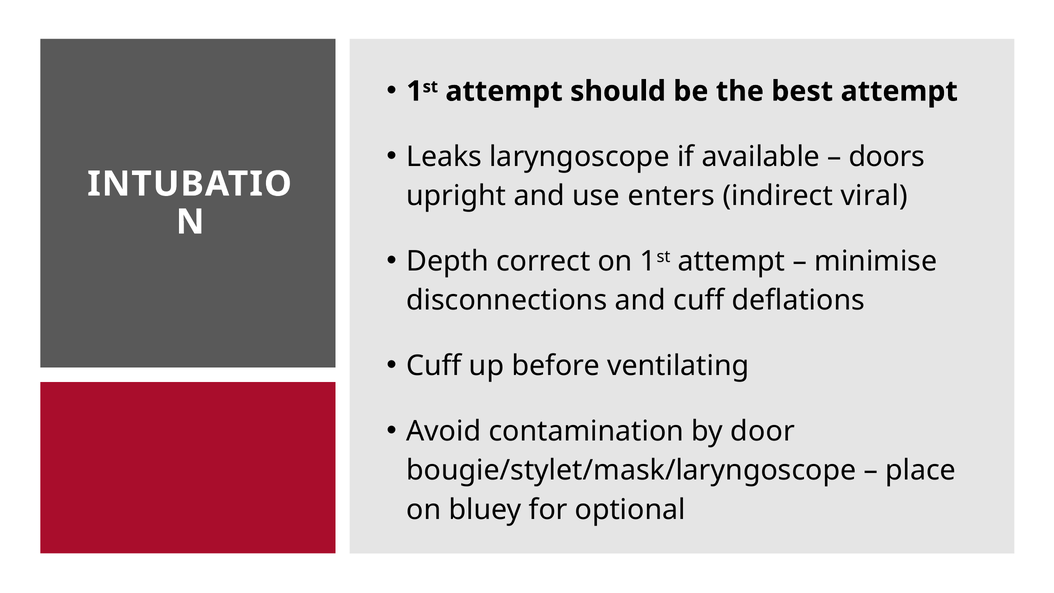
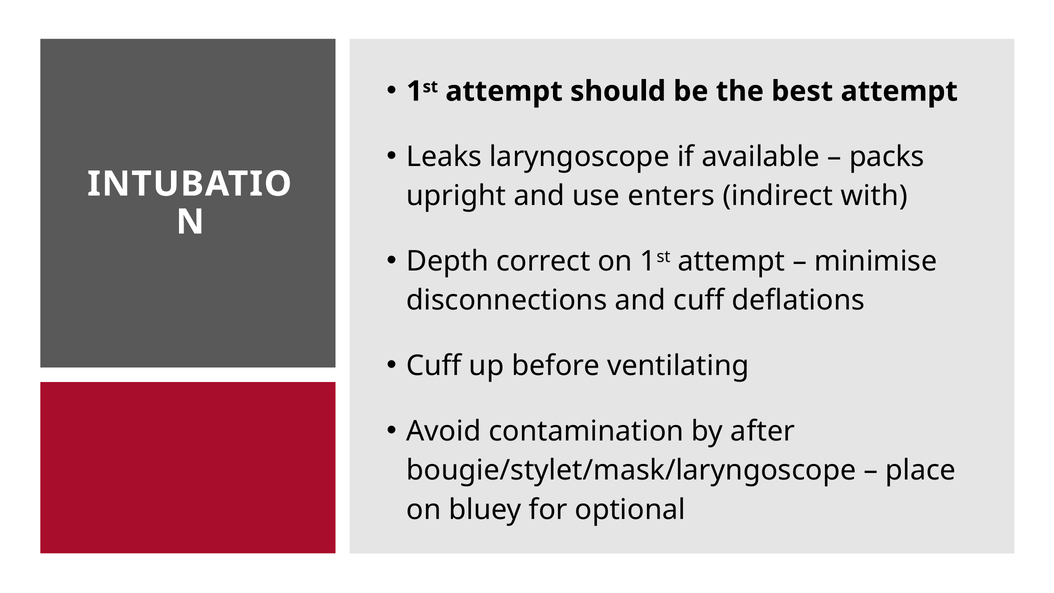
doors: doors -> packs
viral: viral -> with
door: door -> after
